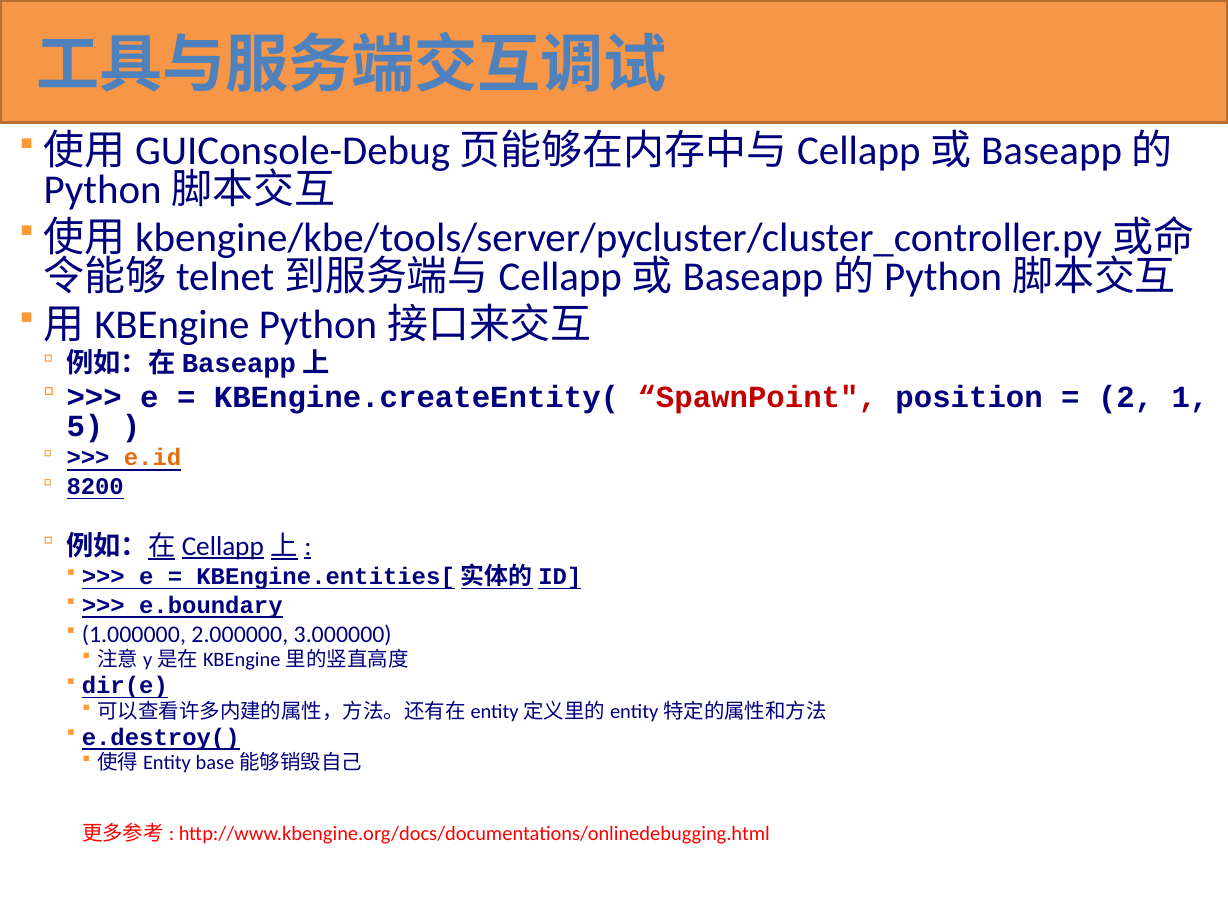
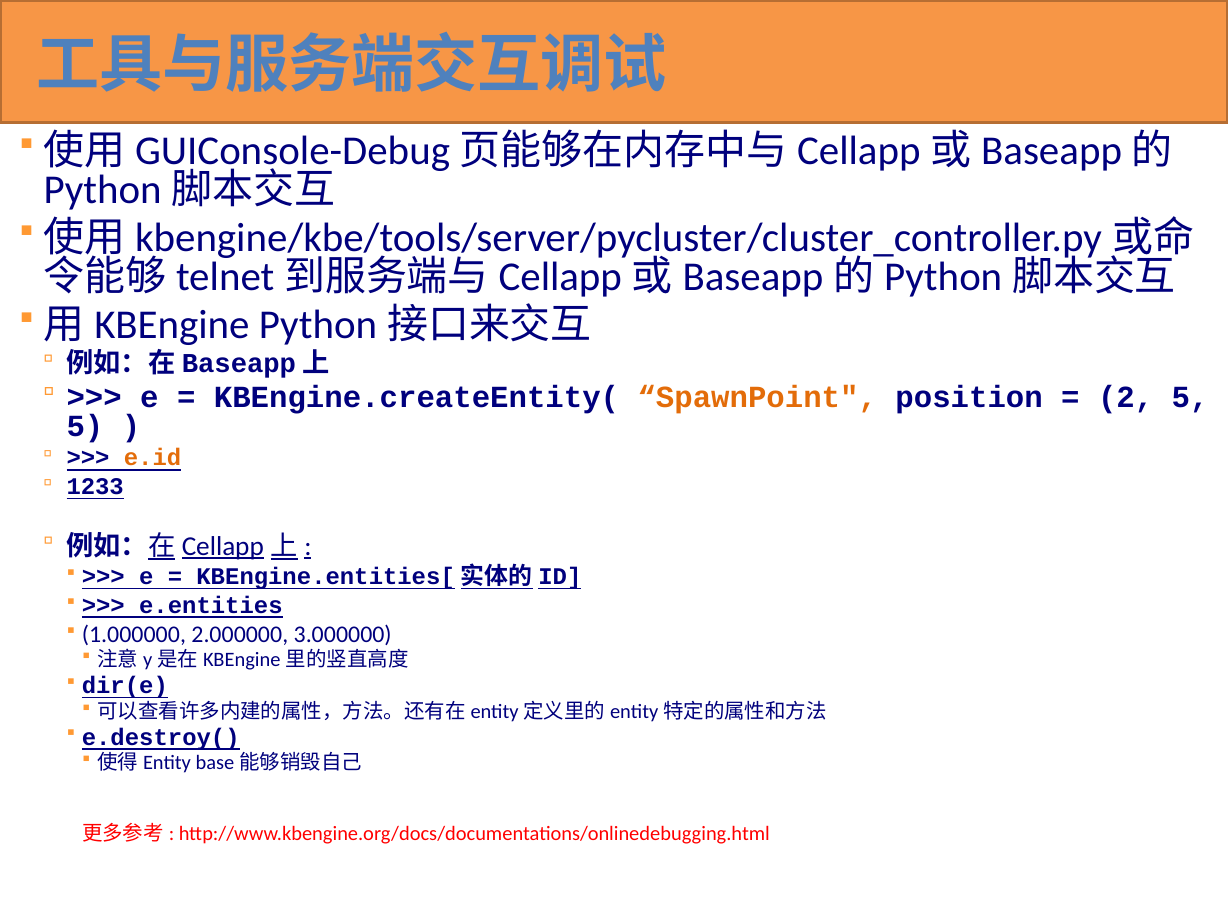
SpawnPoint colour: red -> orange
2 1: 1 -> 5
8200: 8200 -> 1233
e.boundary: e.boundary -> e.entities
